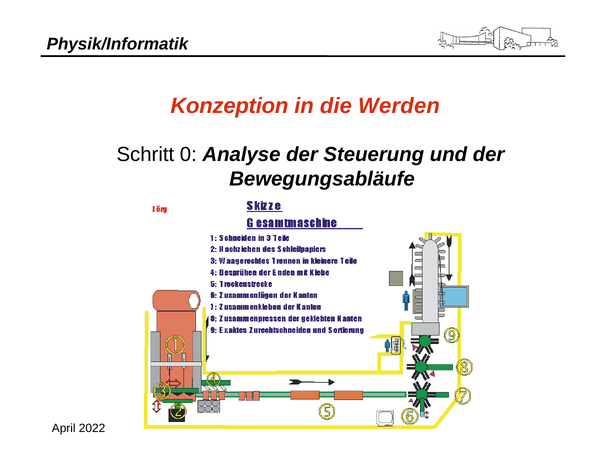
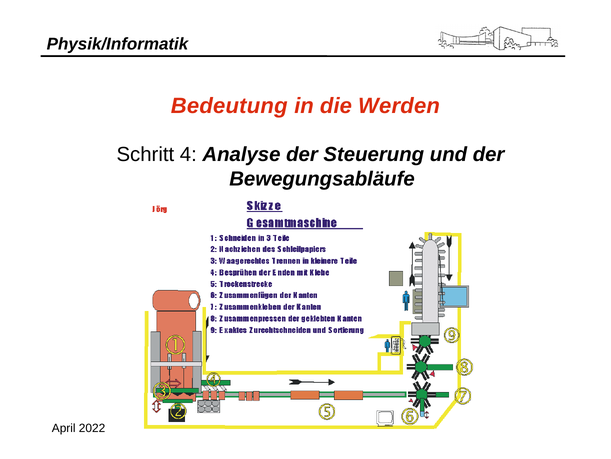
Konzeption: Konzeption -> Bedeutung
0: 0 -> 4
